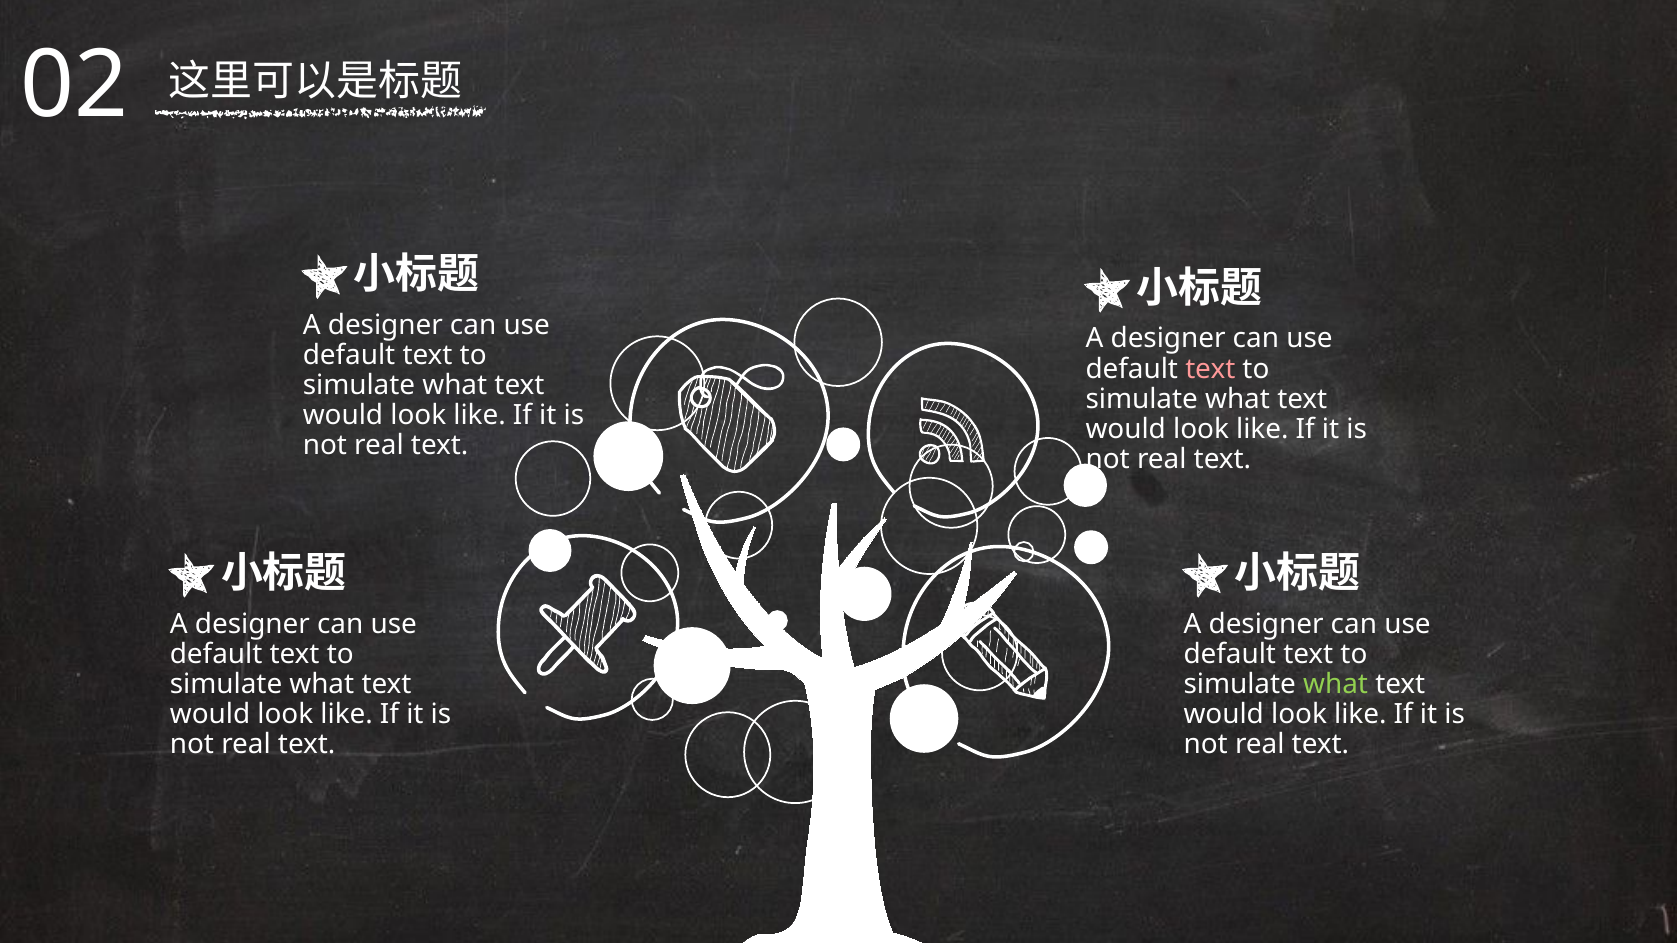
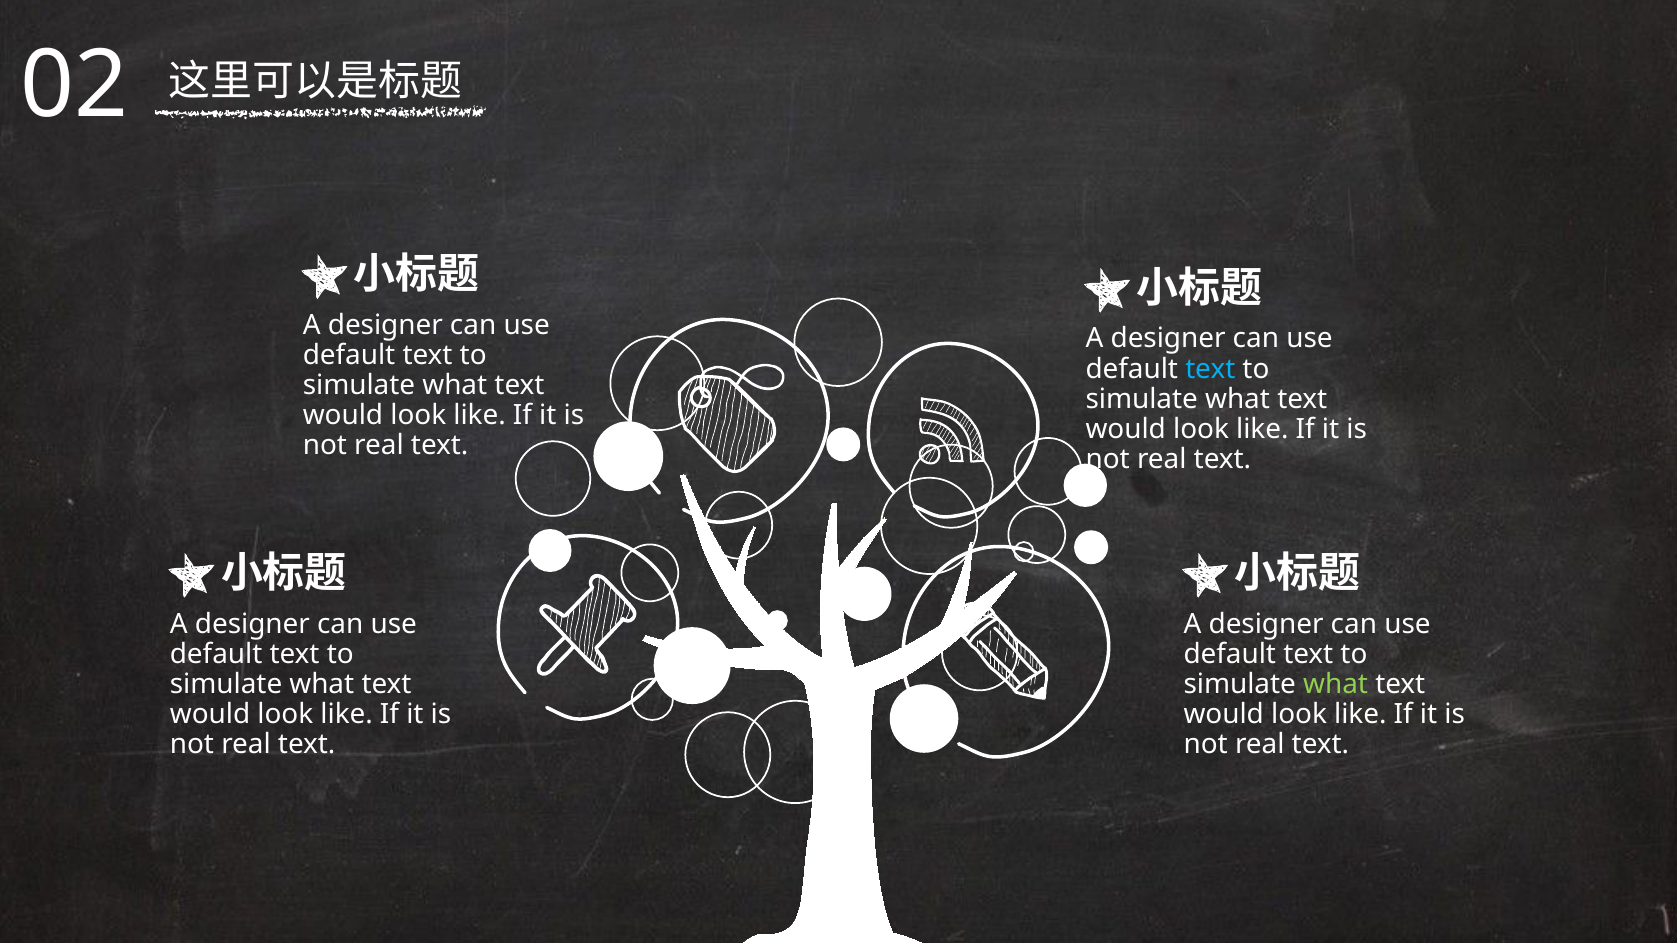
text at (1210, 369) colour: pink -> light blue
